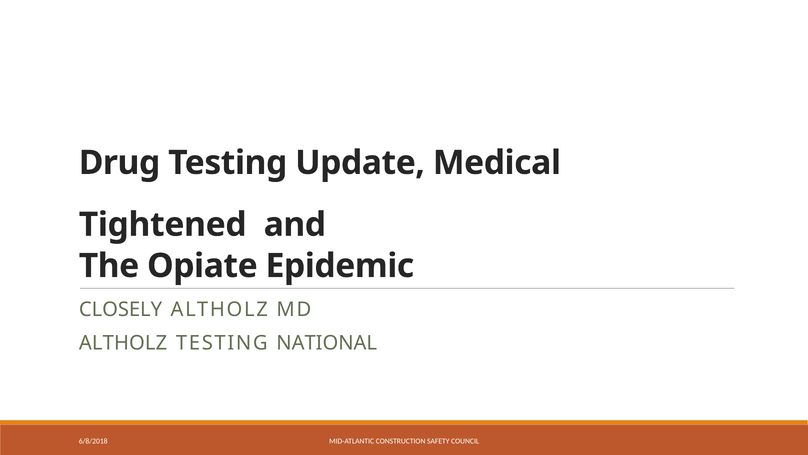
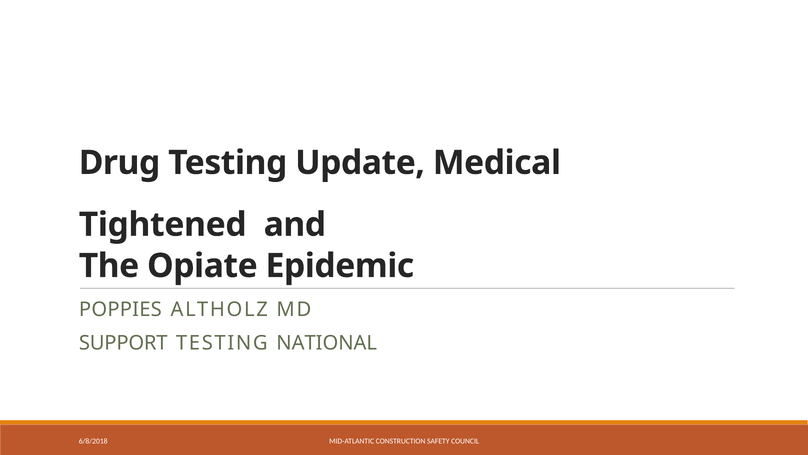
CLOSELY: CLOSELY -> POPPIES
ALTHOLZ at (123, 343): ALTHOLZ -> SUPPORT
